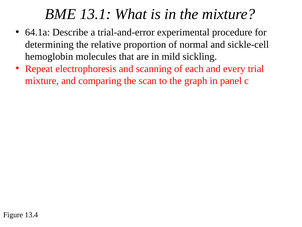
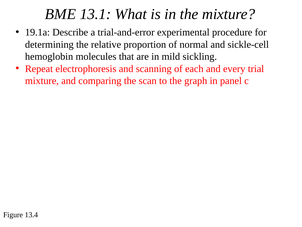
64.1a: 64.1a -> 19.1a
